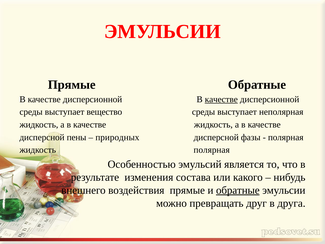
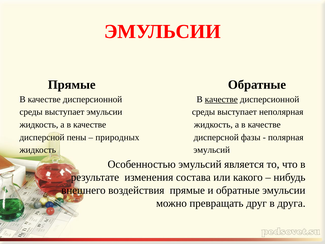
выступает вещество: вещество -> эмульсии
жидкость полярная: полярная -> эмульсий
обратные at (238, 190) underline: present -> none
